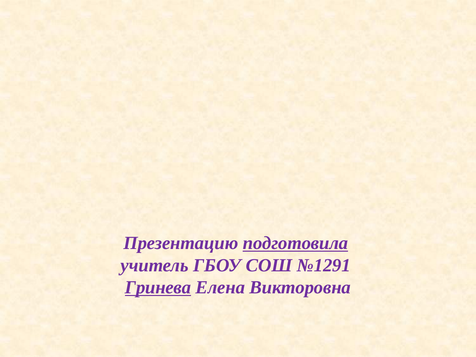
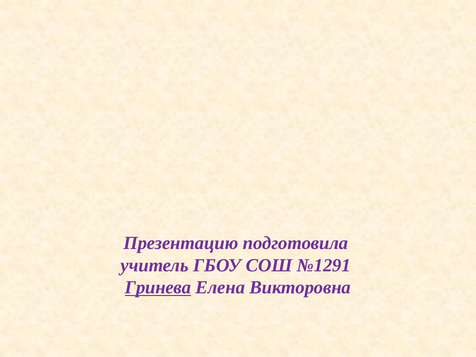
подготовила underline: present -> none
